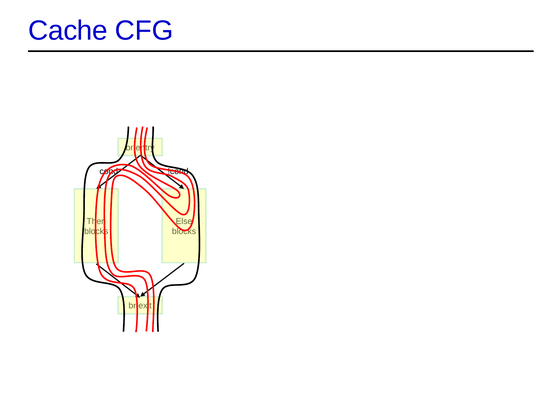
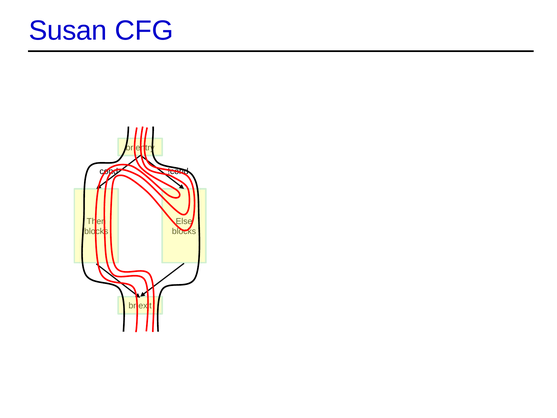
Cache: Cache -> Susan
